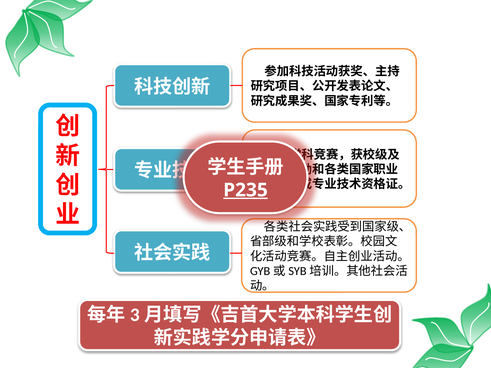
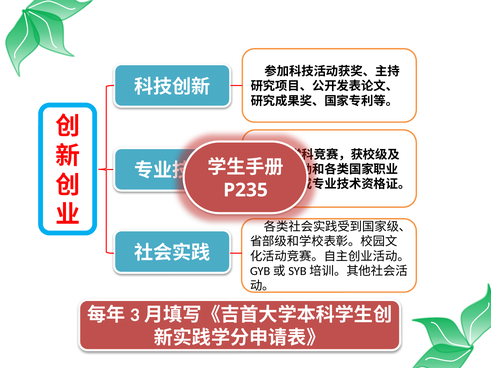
P235 underline: present -> none
